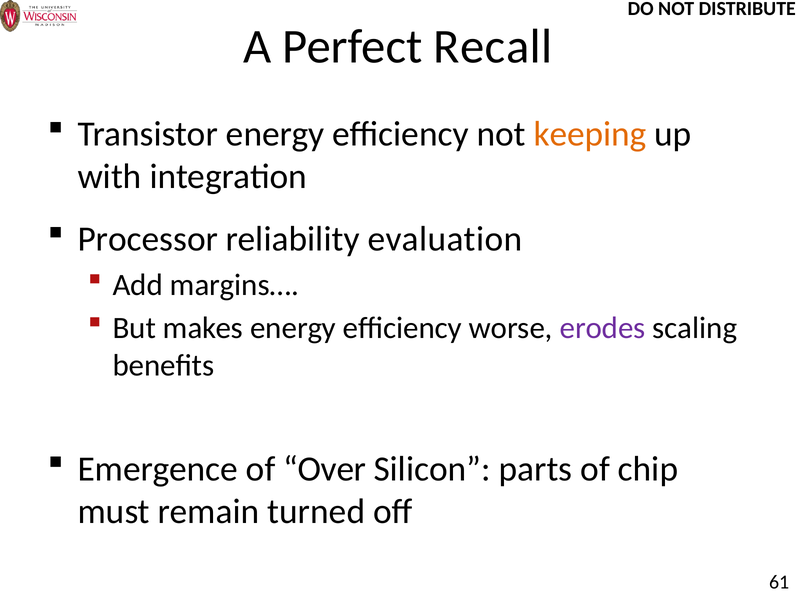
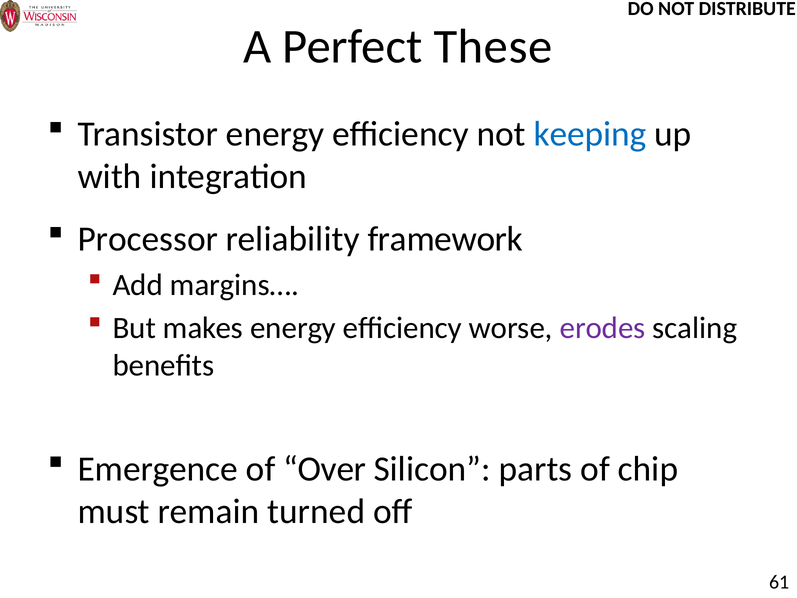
Recall: Recall -> These
keeping colour: orange -> blue
evaluation: evaluation -> framework
